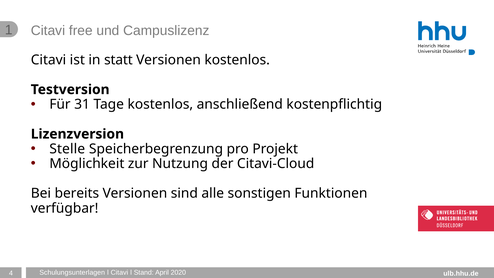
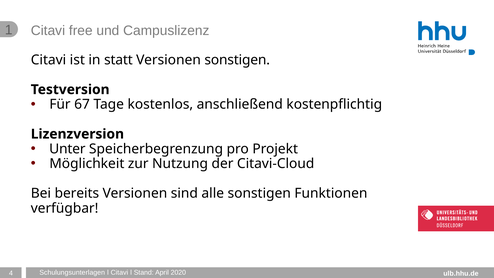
Versionen kostenlos: kostenlos -> sonstigen
31: 31 -> 67
Stelle: Stelle -> Unter
